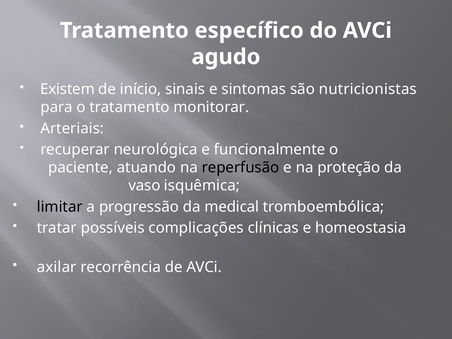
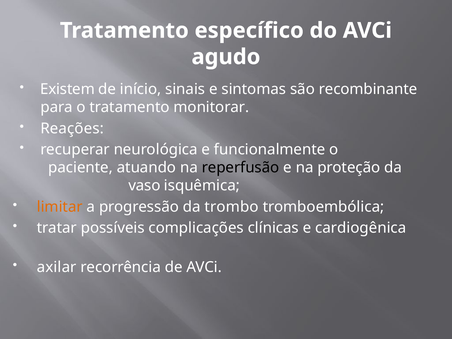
nutricionistas: nutricionistas -> recombinante
Arteriais: Arteriais -> Reações
limitar colour: black -> orange
medical: medical -> trombo
homeostasia: homeostasia -> cardiogênica
